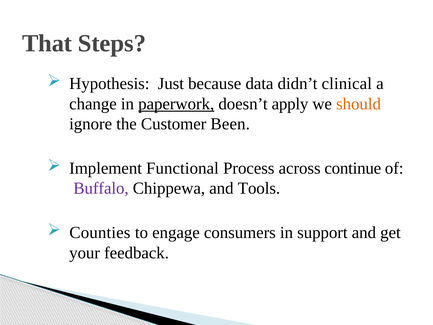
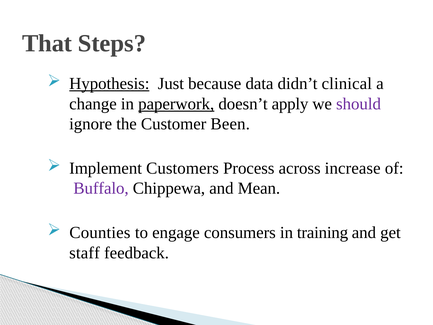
Hypothesis underline: none -> present
should colour: orange -> purple
Functional: Functional -> Customers
continue: continue -> increase
Tools: Tools -> Mean
support: support -> training
your: your -> staff
